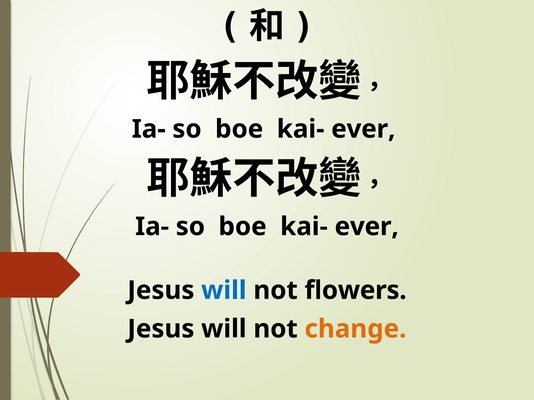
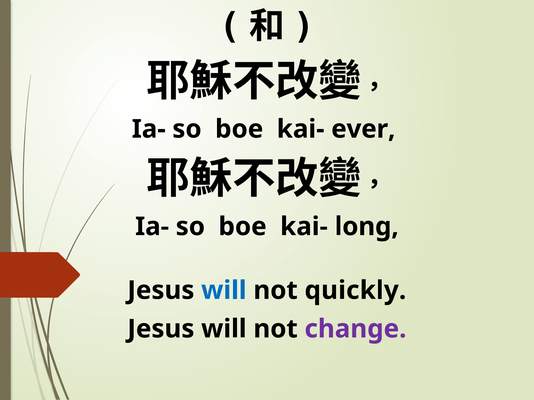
ever at (367, 227): ever -> long
flowers: flowers -> quickly
change colour: orange -> purple
